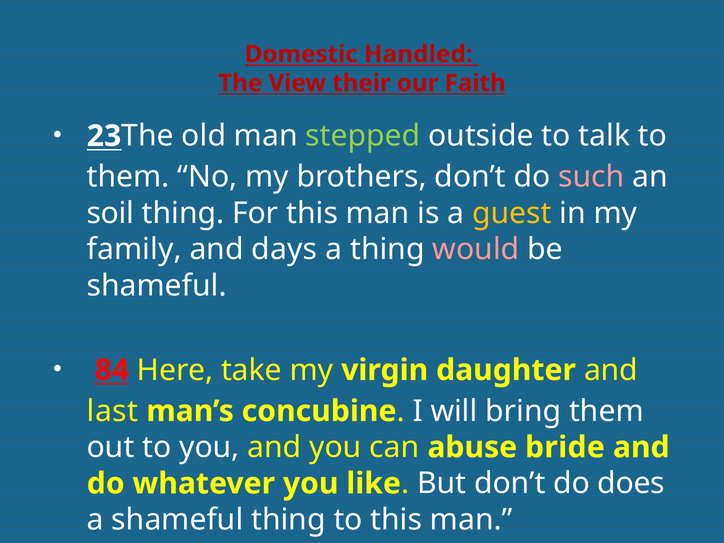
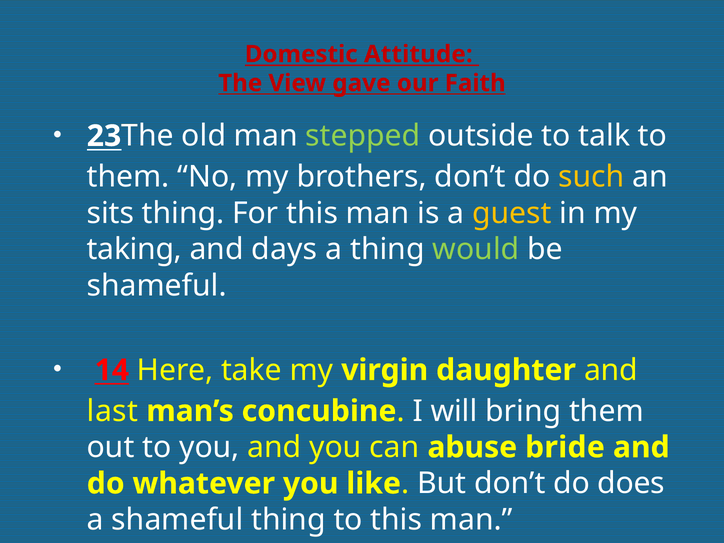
Handled: Handled -> Attitude
their: their -> gave
such colour: pink -> yellow
soil: soil -> sits
family: family -> taking
would colour: pink -> light green
84: 84 -> 14
